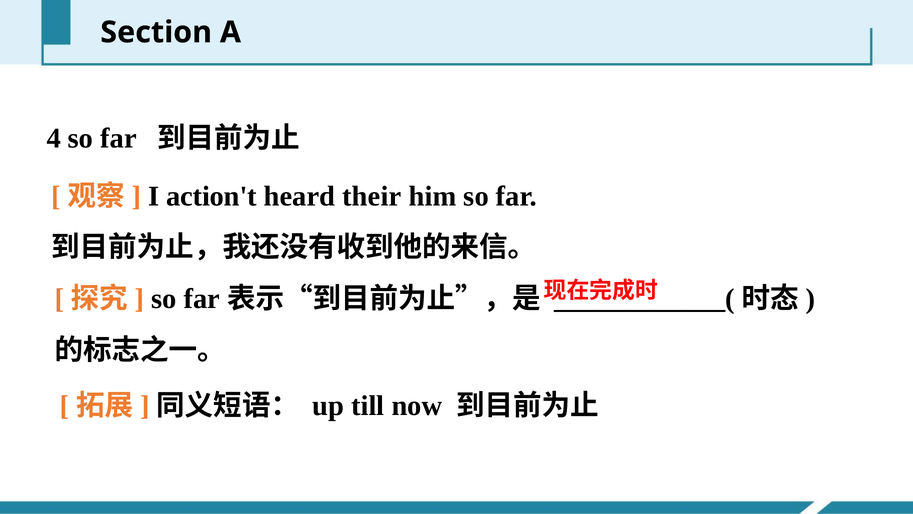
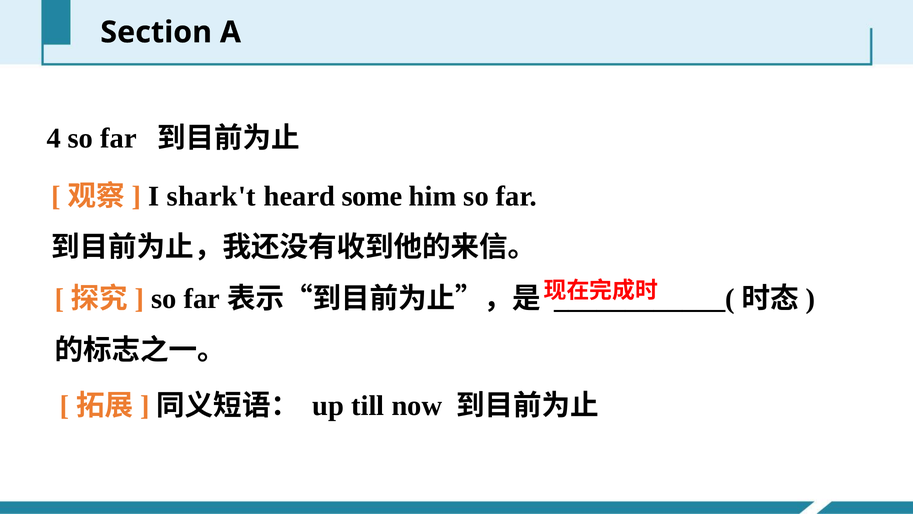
action't: action't -> shark't
their: their -> some
